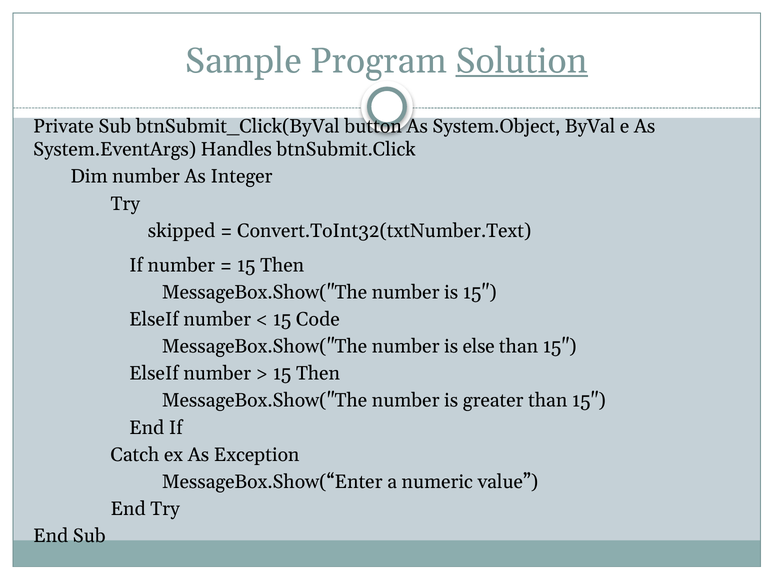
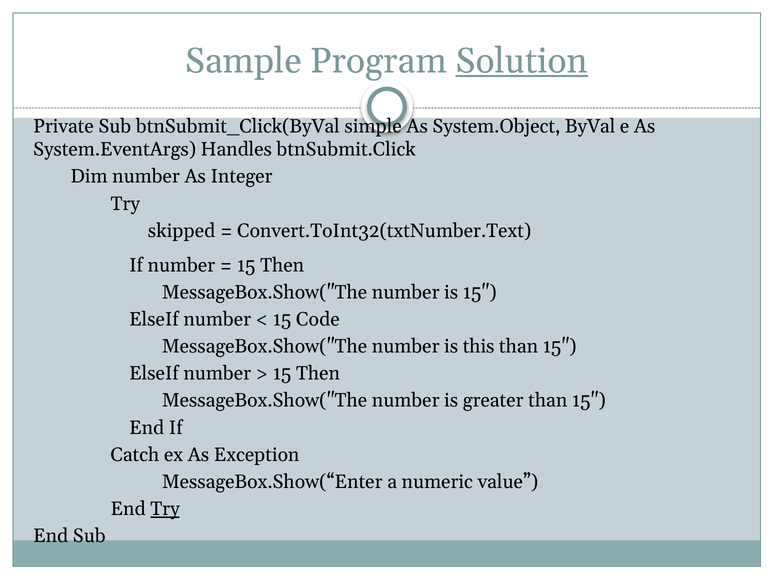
button: button -> simple
else: else -> this
Try at (165, 509) underline: none -> present
